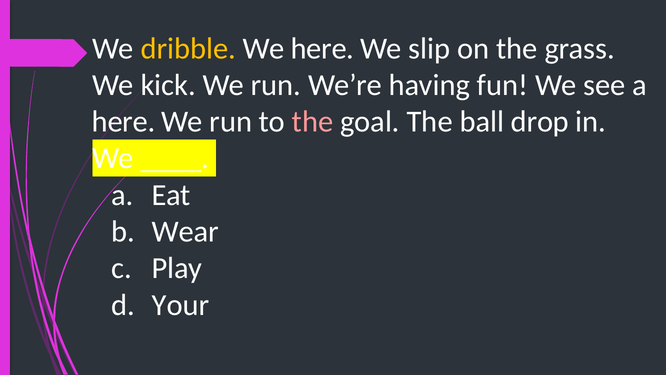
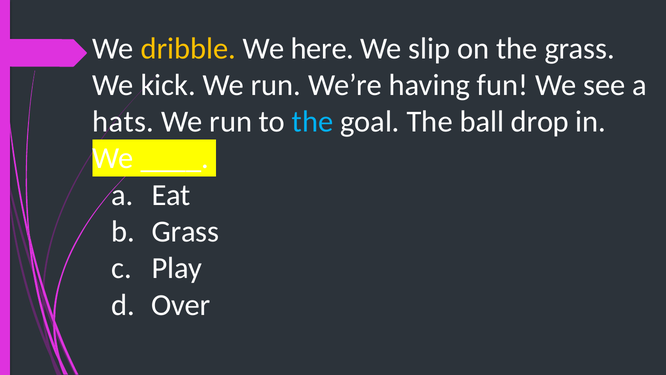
here at (124, 122): here -> hats
the at (313, 122) colour: pink -> light blue
Wear at (185, 231): Wear -> Grass
Your: Your -> Over
